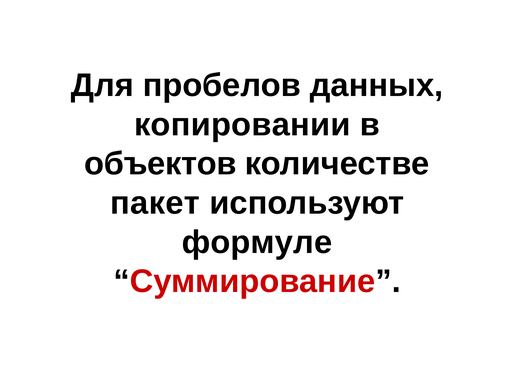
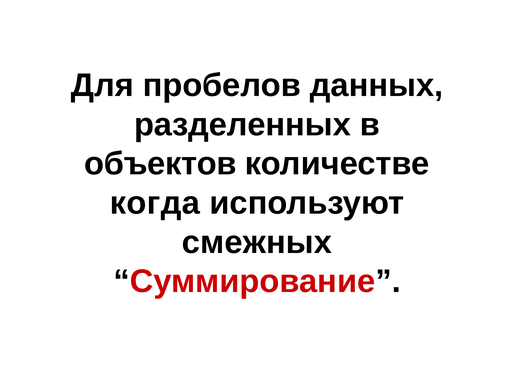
копировании: копировании -> разделенных
пакет: пакет -> когда
формуле: формуле -> смежных
